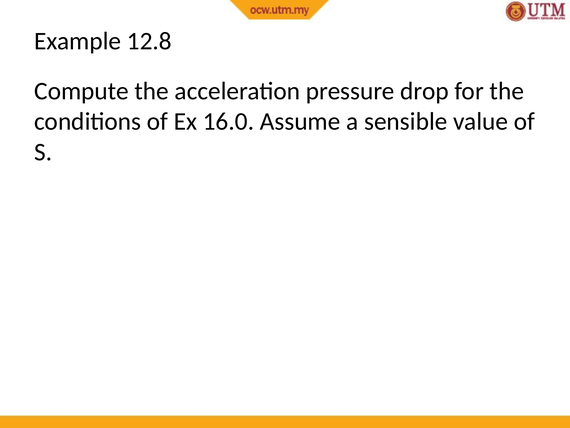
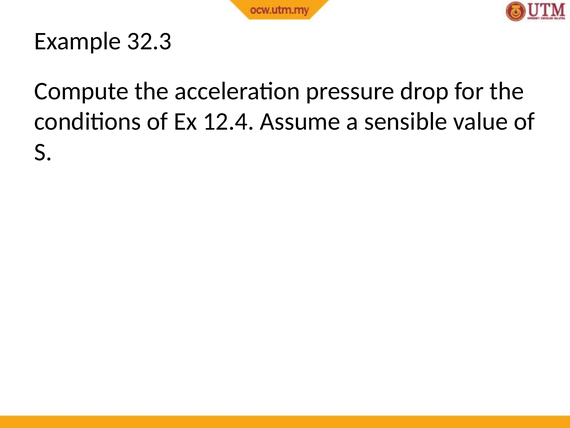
12.8: 12.8 -> 32.3
16.0: 16.0 -> 12.4
